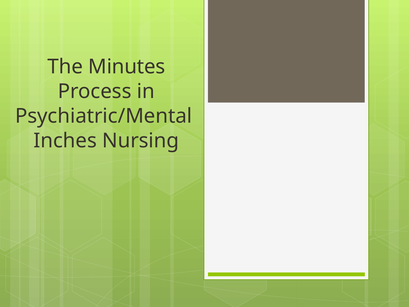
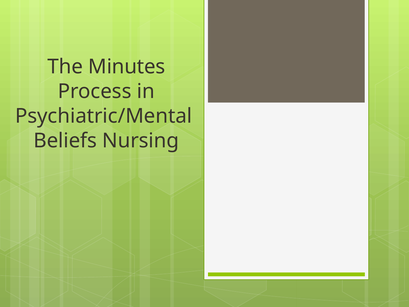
Inches: Inches -> Beliefs
